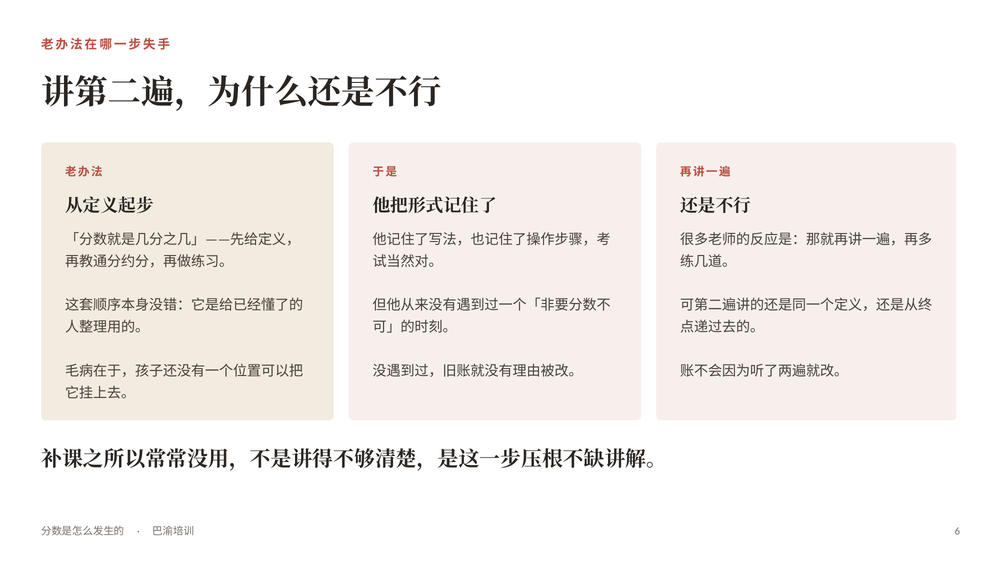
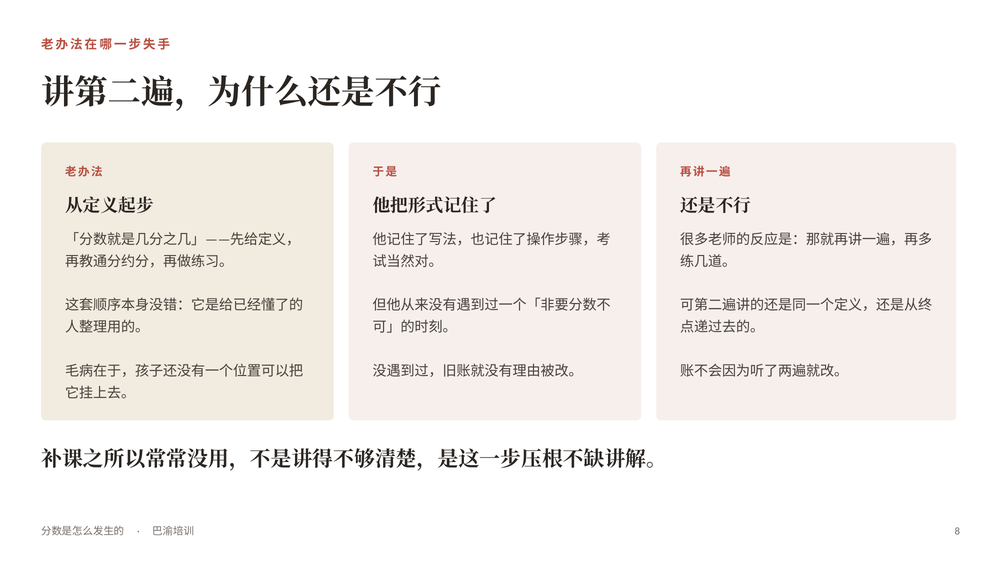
6: 6 -> 8
